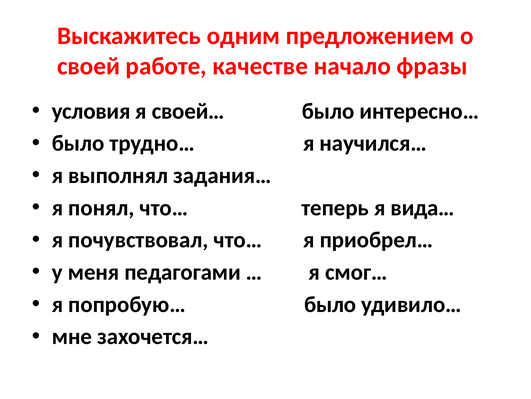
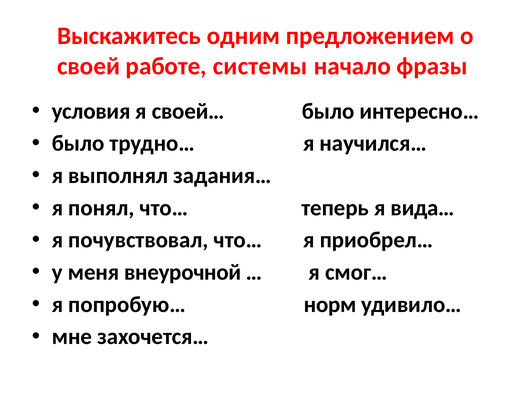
качестве: качестве -> системы
педагогами: педагогами -> внеурочной
попробую… было: было -> норм
